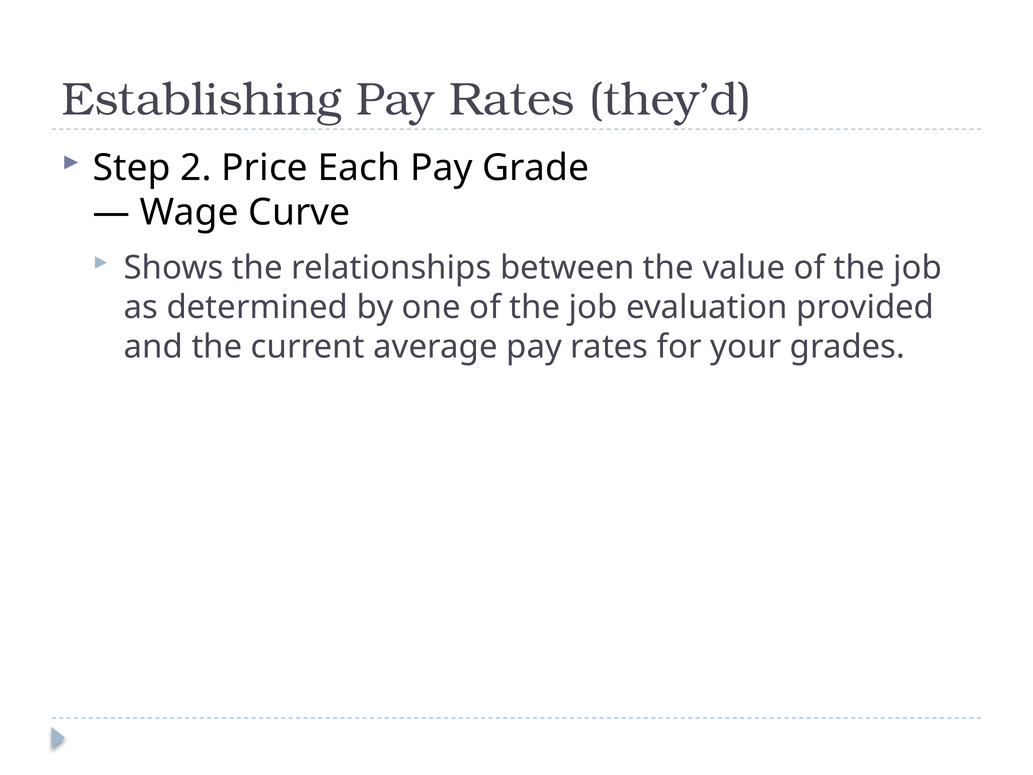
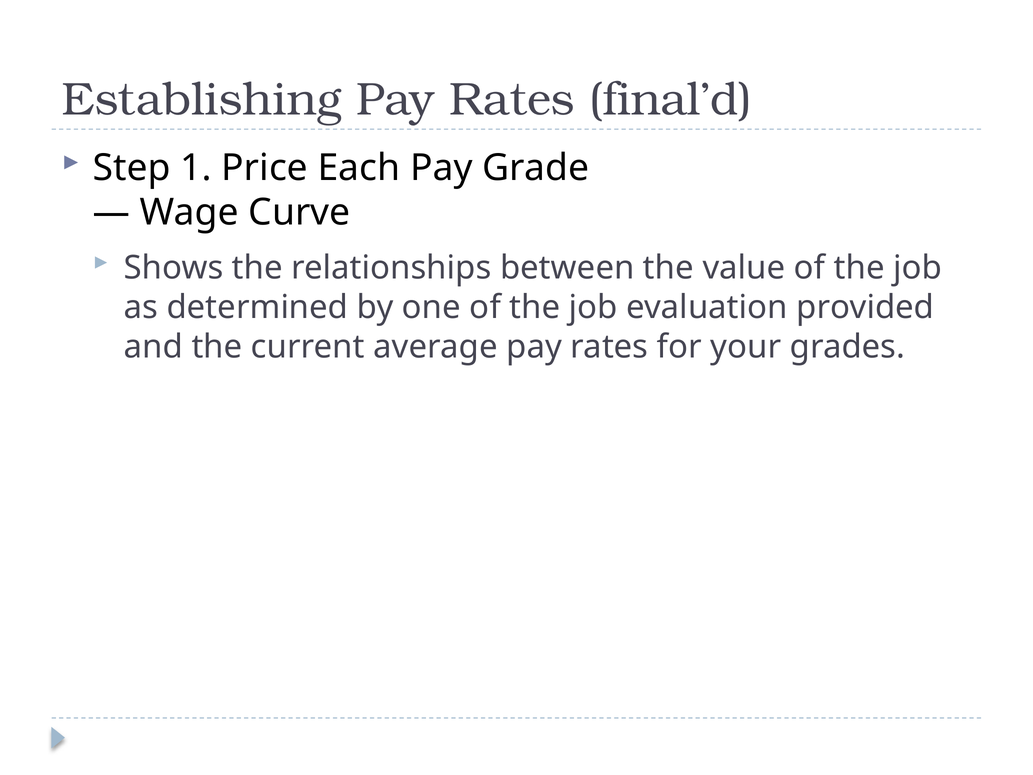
they’d: they’d -> final’d
2: 2 -> 1
